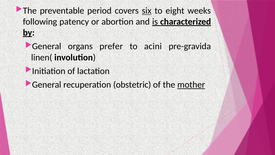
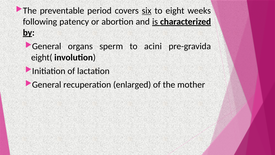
prefer: prefer -> sperm
linen(: linen( -> eight(
obstetric: obstetric -> enlarged
mother underline: present -> none
